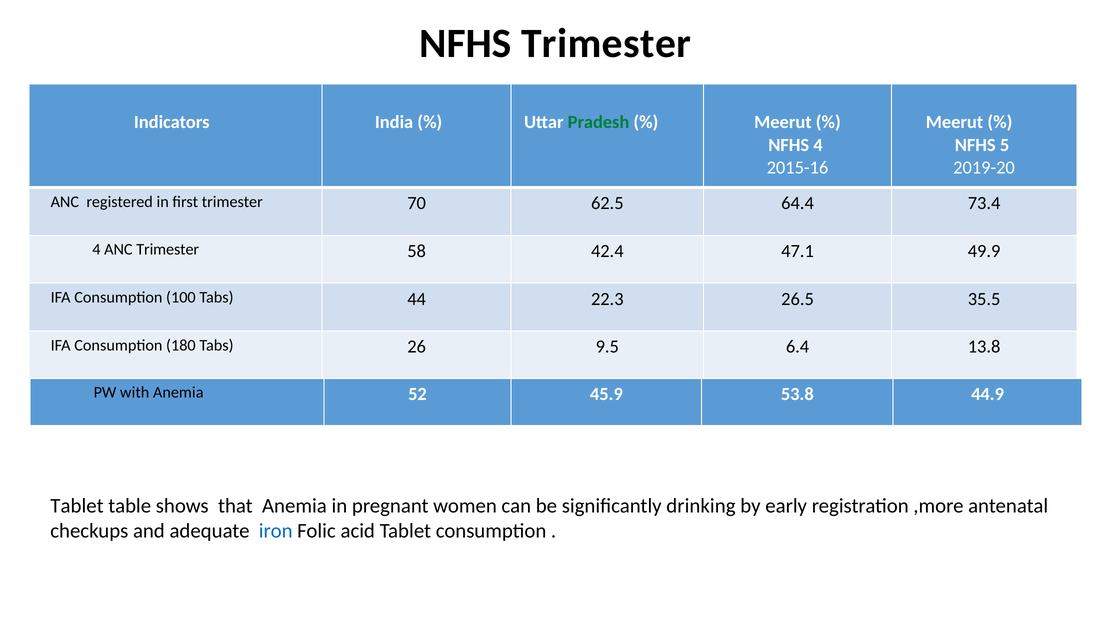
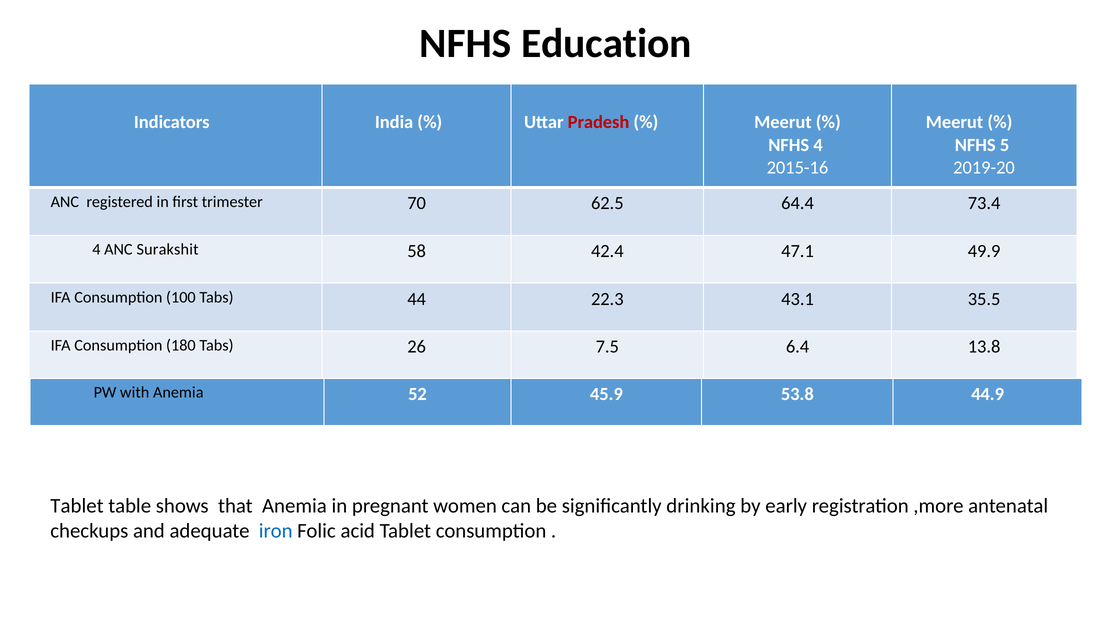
NFHS Trimester: Trimester -> Education
Pradesh colour: green -> red
ANC Trimester: Trimester -> Surakshit
26.5: 26.5 -> 43.1
9.5: 9.5 -> 7.5
